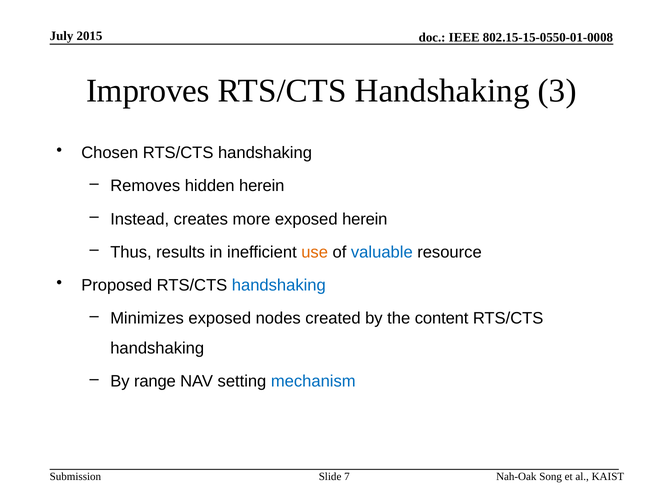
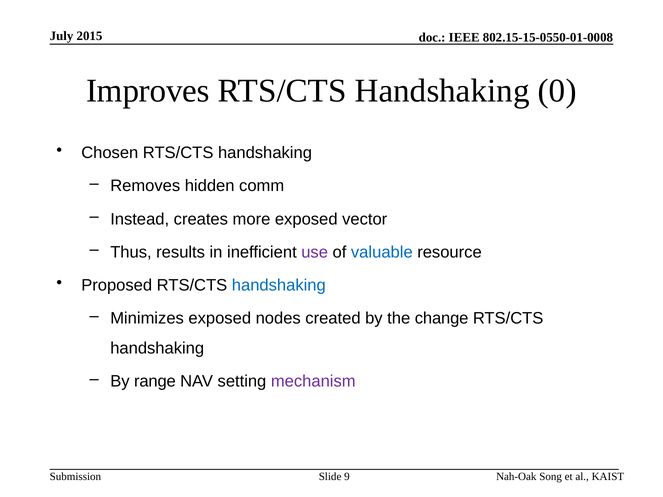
3: 3 -> 0
hidden herein: herein -> comm
exposed herein: herein -> vector
use colour: orange -> purple
content: content -> change
mechanism colour: blue -> purple
7: 7 -> 9
